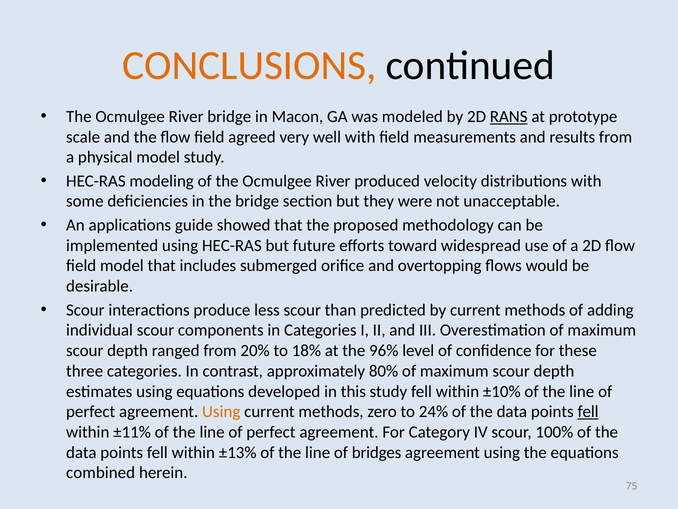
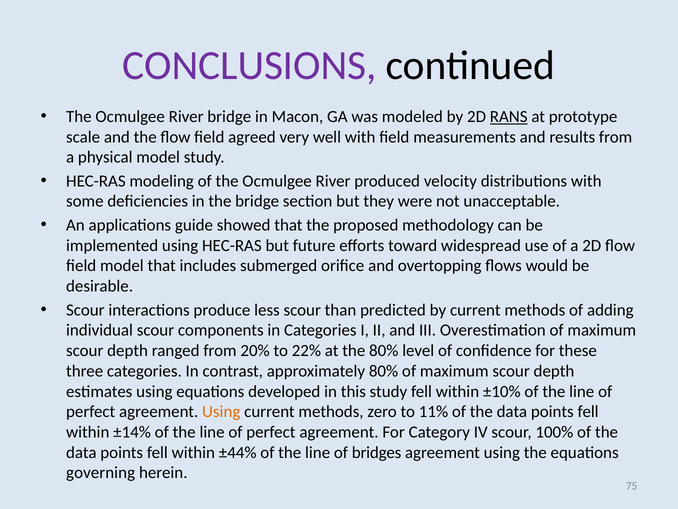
CONCLUSIONS colour: orange -> purple
18%: 18% -> 22%
the 96%: 96% -> 80%
24%: 24% -> 11%
fell at (588, 411) underline: present -> none
±11%: ±11% -> ±14%
±13%: ±13% -> ±44%
combined: combined -> governing
